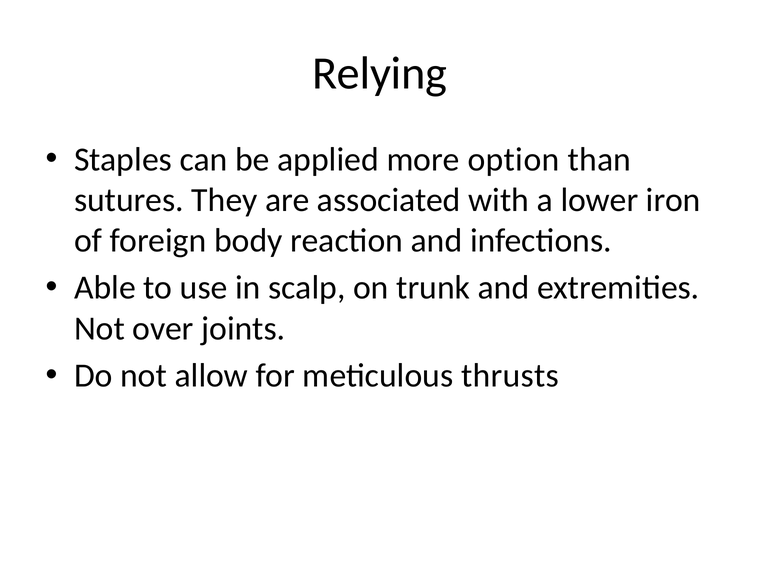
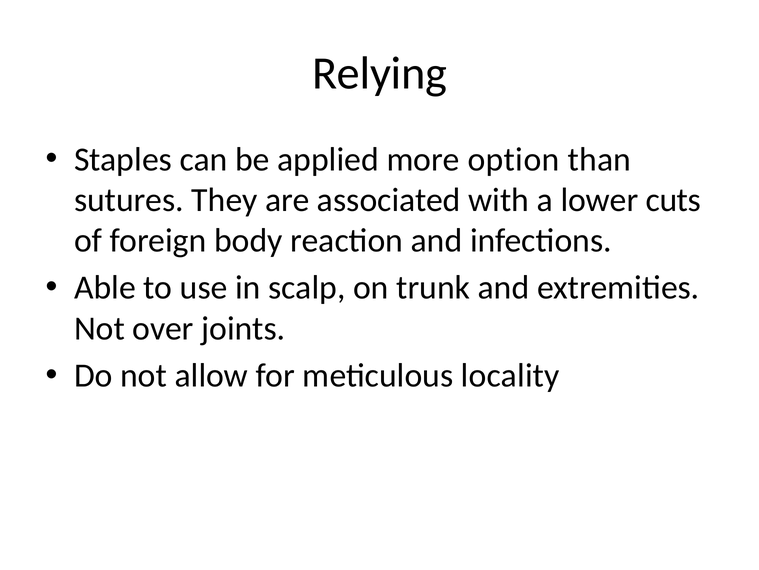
iron: iron -> cuts
thrusts: thrusts -> locality
